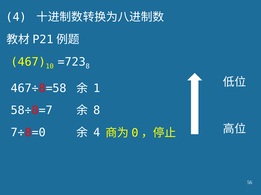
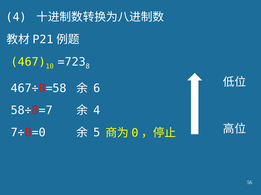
1: 1 -> 6
8 at (97, 111): 8 -> 4
4 at (97, 133): 4 -> 5
